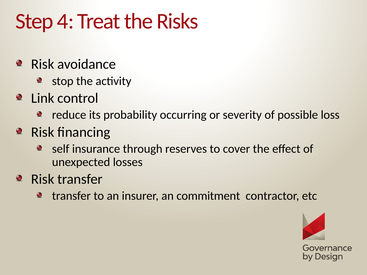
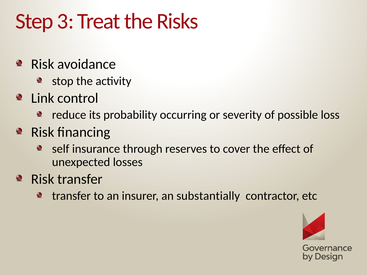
4: 4 -> 3
commitment: commitment -> substantially
